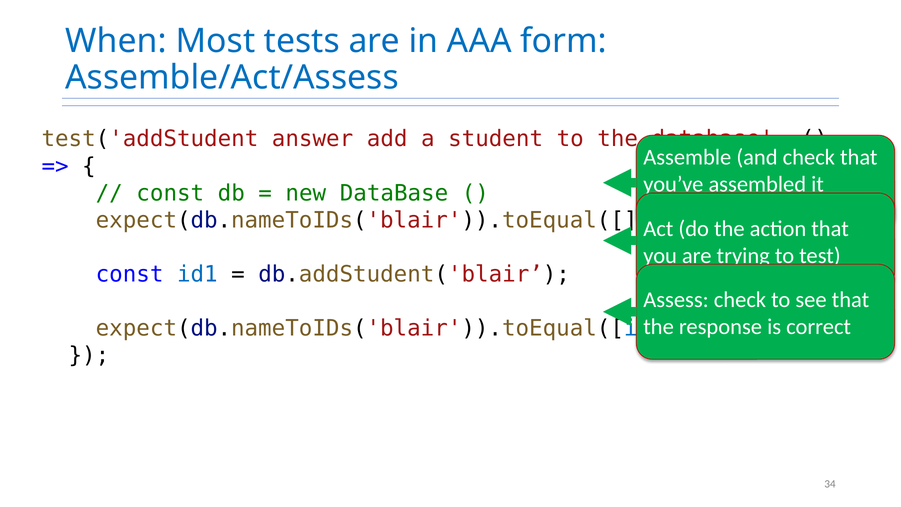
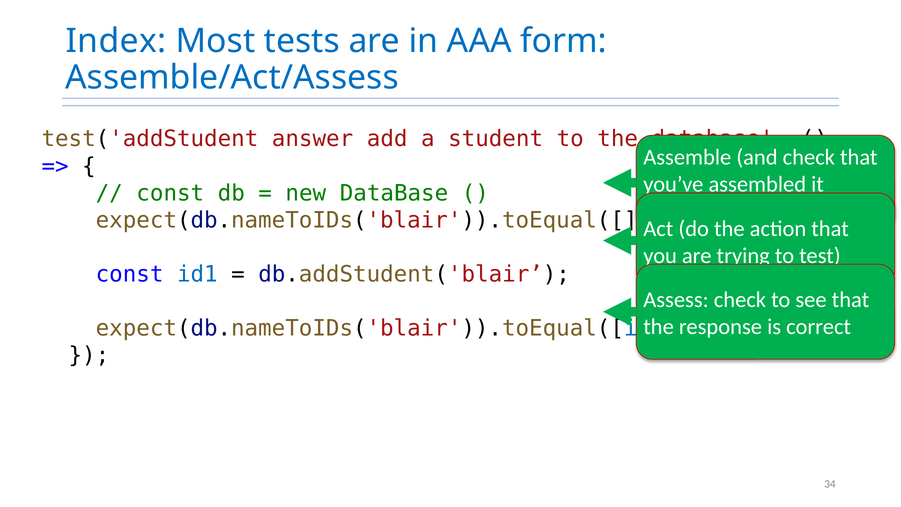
When: When -> Index
